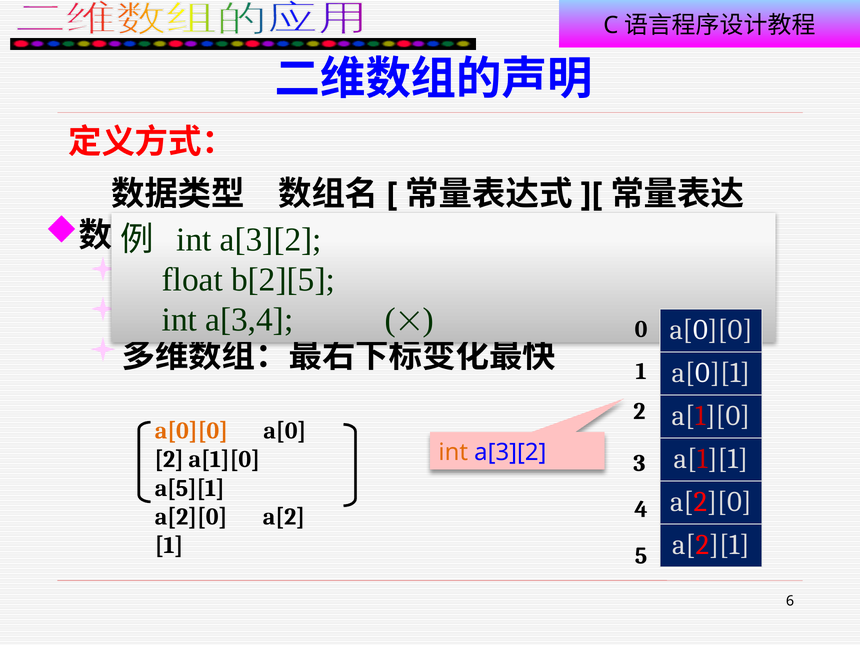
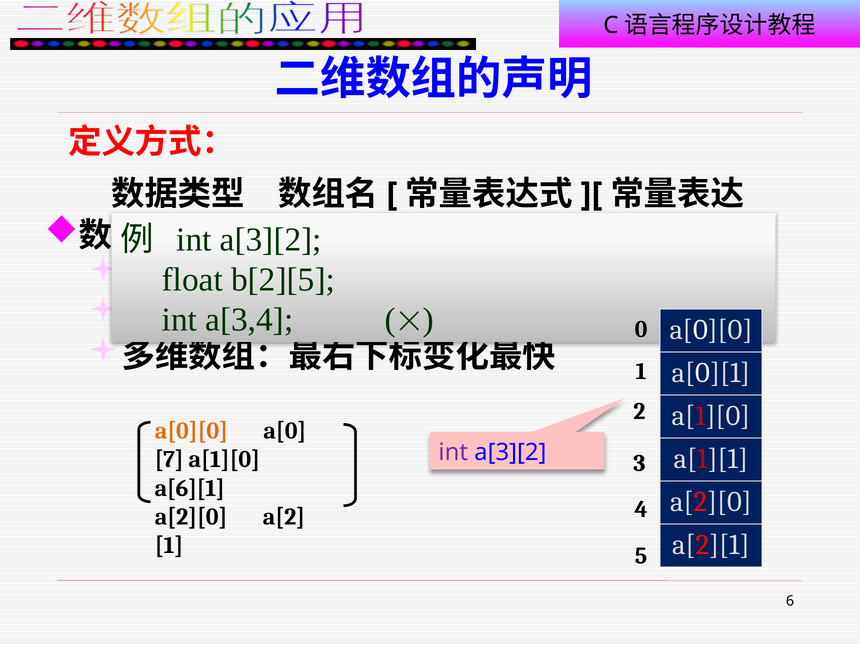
int at (453, 452) colour: orange -> purple
2 at (169, 460): 2 -> 7
a[5][1: a[5][1 -> a[6][1
